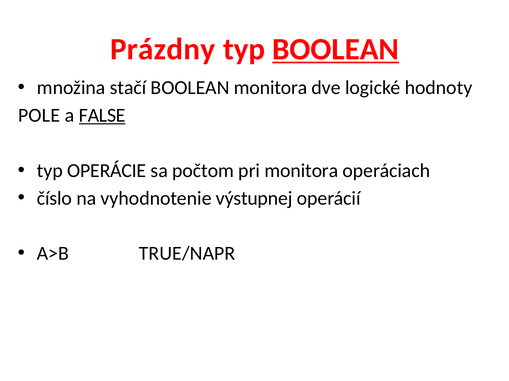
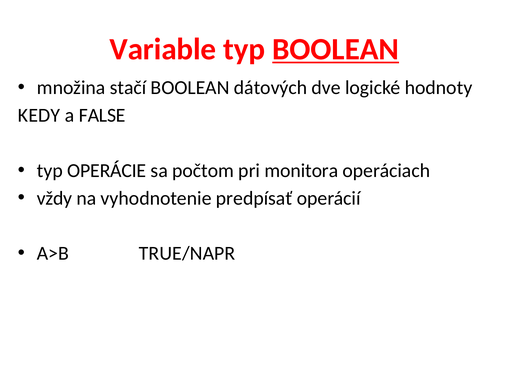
Prázdny: Prázdny -> Variable
BOOLEAN monitora: monitora -> dátových
POLE: POLE -> KEDY
FALSE underline: present -> none
číslo: číslo -> vždy
výstupnej: výstupnej -> predpísať
